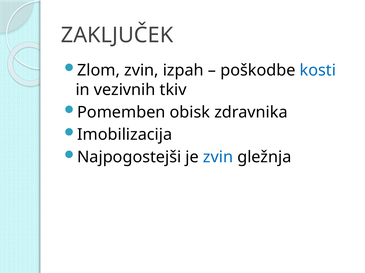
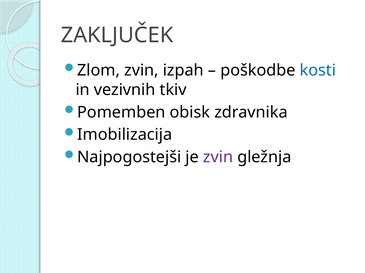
zvin at (218, 158) colour: blue -> purple
